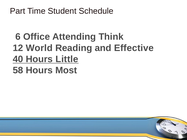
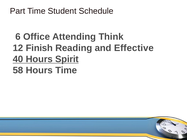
World: World -> Finish
Little: Little -> Spirit
Hours Most: Most -> Time
